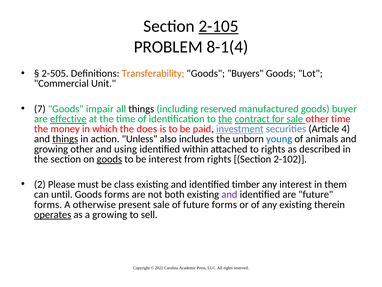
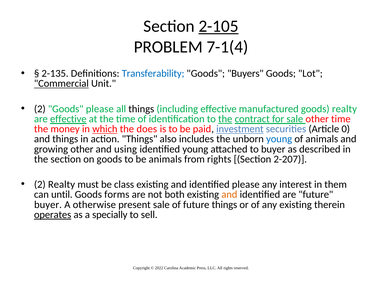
8-1(4: 8-1(4 -> 7-1(4
2-505: 2-505 -> 2-135
Transferability colour: orange -> blue
Commercial underline: none -> present
7 at (40, 109): 7 -> 2
Goods impair: impair -> please
including reserved: reserved -> effective
goods buyer: buyer -> realty
which underline: none -> present
4: 4 -> 0
things at (65, 139) underline: present -> none
action Unless: Unless -> Things
identified within: within -> young
to rights: rights -> buyer
goods at (109, 159) underline: present -> none
be interest: interest -> animals
2-102: 2-102 -> 2-207
2 Please: Please -> Realty
identified timber: timber -> please
and at (229, 194) colour: purple -> orange
forms at (48, 204): forms -> buyer
of future forms: forms -> things
a growing: growing -> specially
